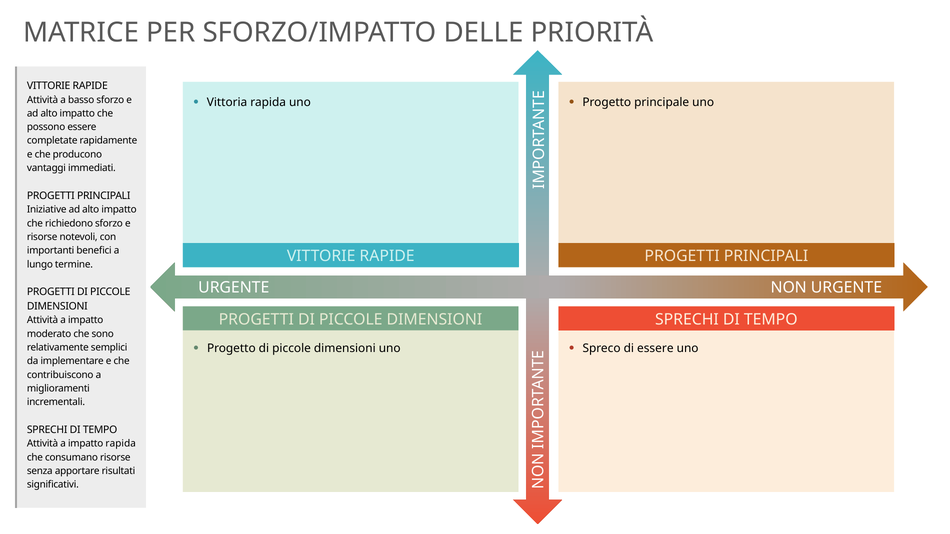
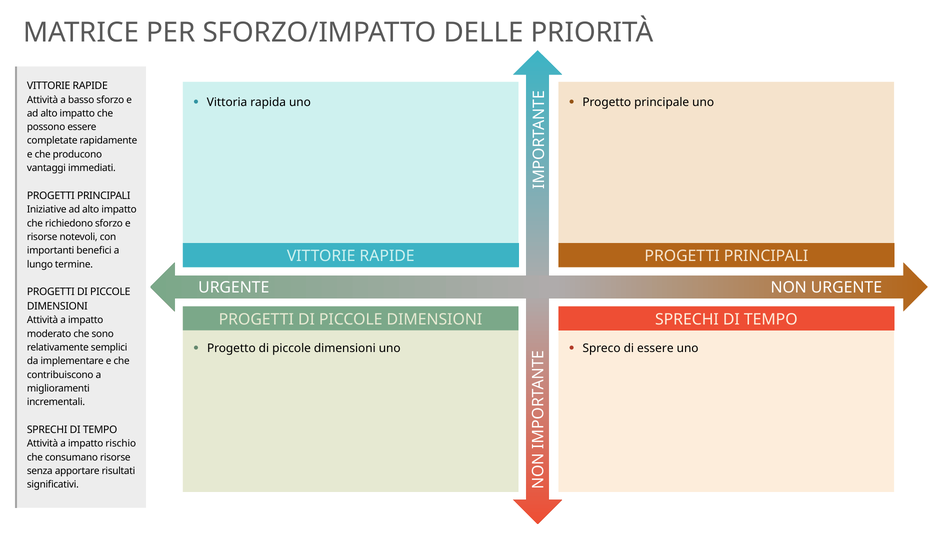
impatto rapida: rapida -> rischio
